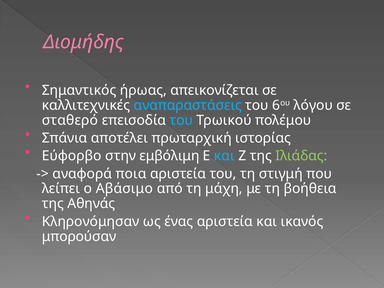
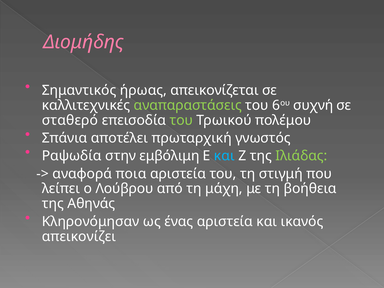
αναπαραστάσεις colour: light blue -> light green
λόγου: λόγου -> συχνή
του at (181, 120) colour: light blue -> light green
ιστορίας: ιστορίας -> γνωστός
Εύφορβο: Εύφορβο -> Ραψωδία
Αβάσιμο: Αβάσιμο -> Λούβρου
μπορούσαν: μπορούσαν -> απεικονίζει
